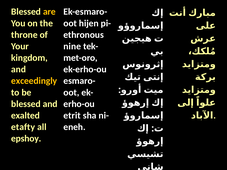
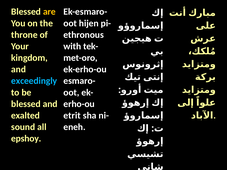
nine: nine -> with
exceedingly colour: yellow -> light blue
etafty: etafty -> sound
